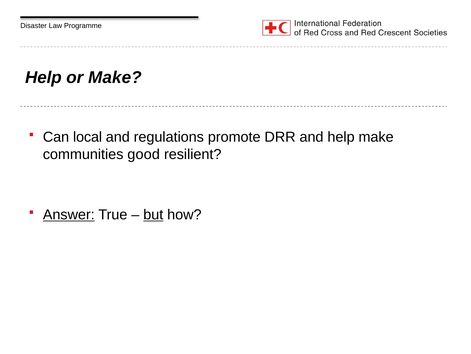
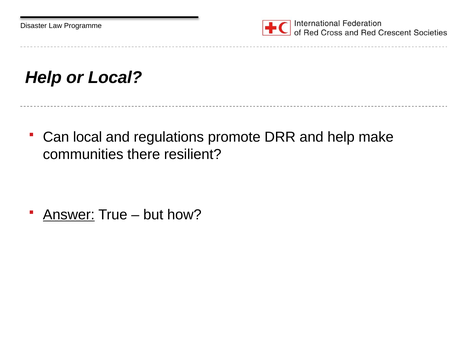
or Make: Make -> Local
good: good -> there
but underline: present -> none
